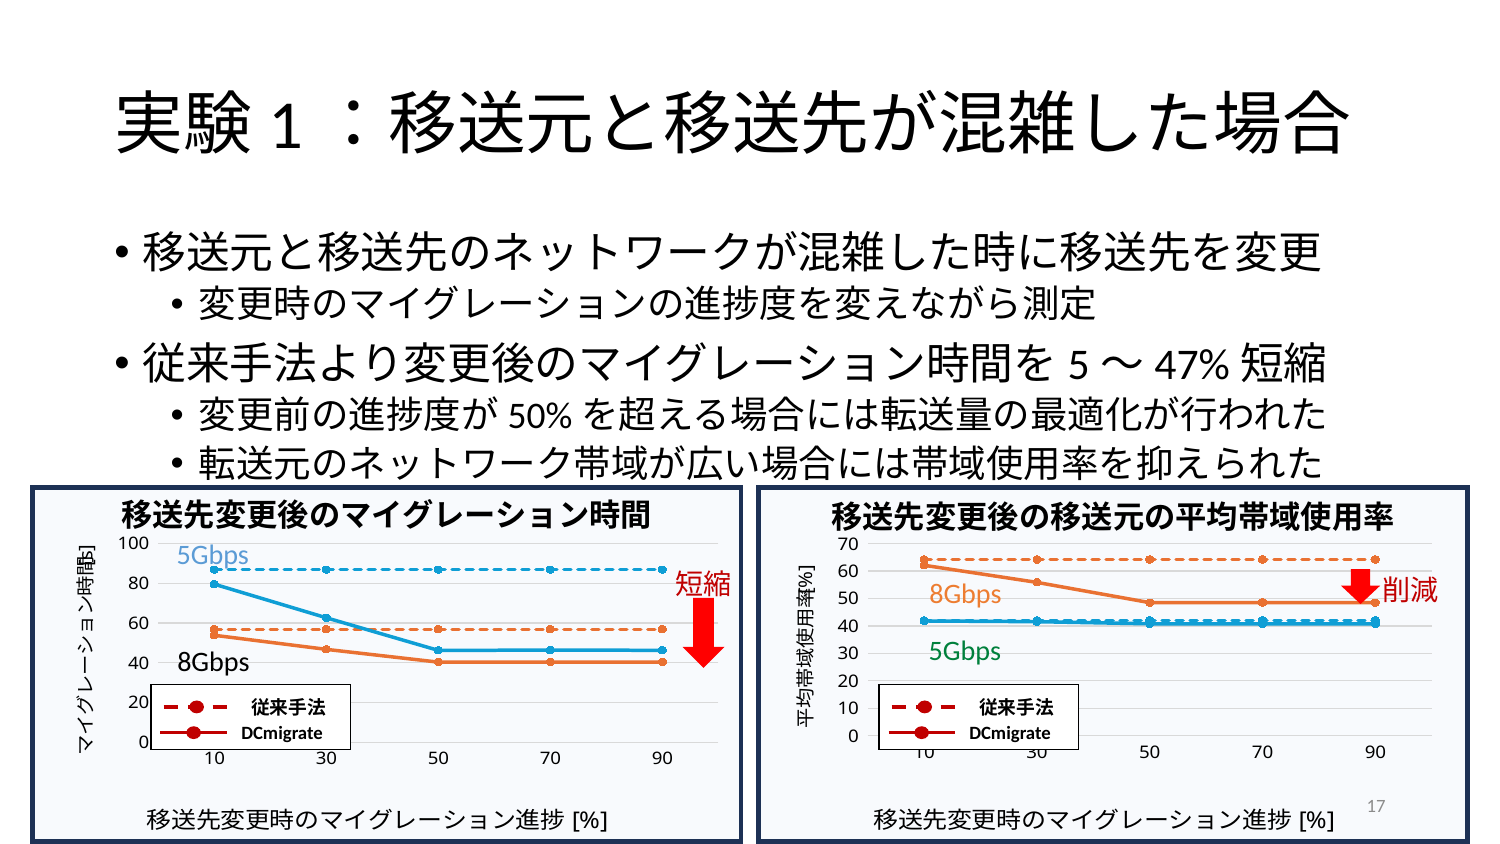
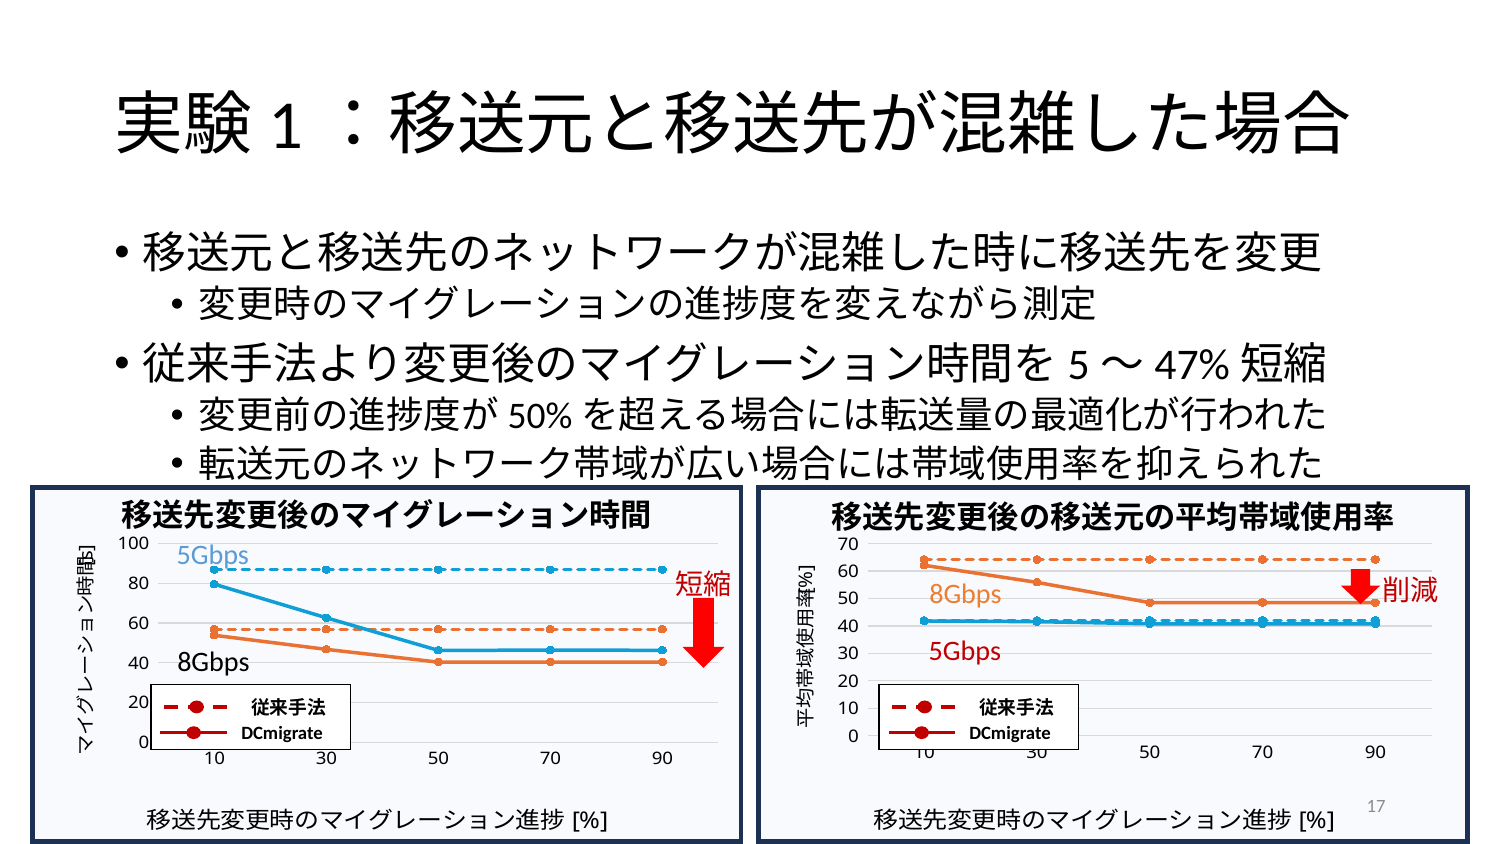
5Gbps at (965, 651) colour: green -> red
